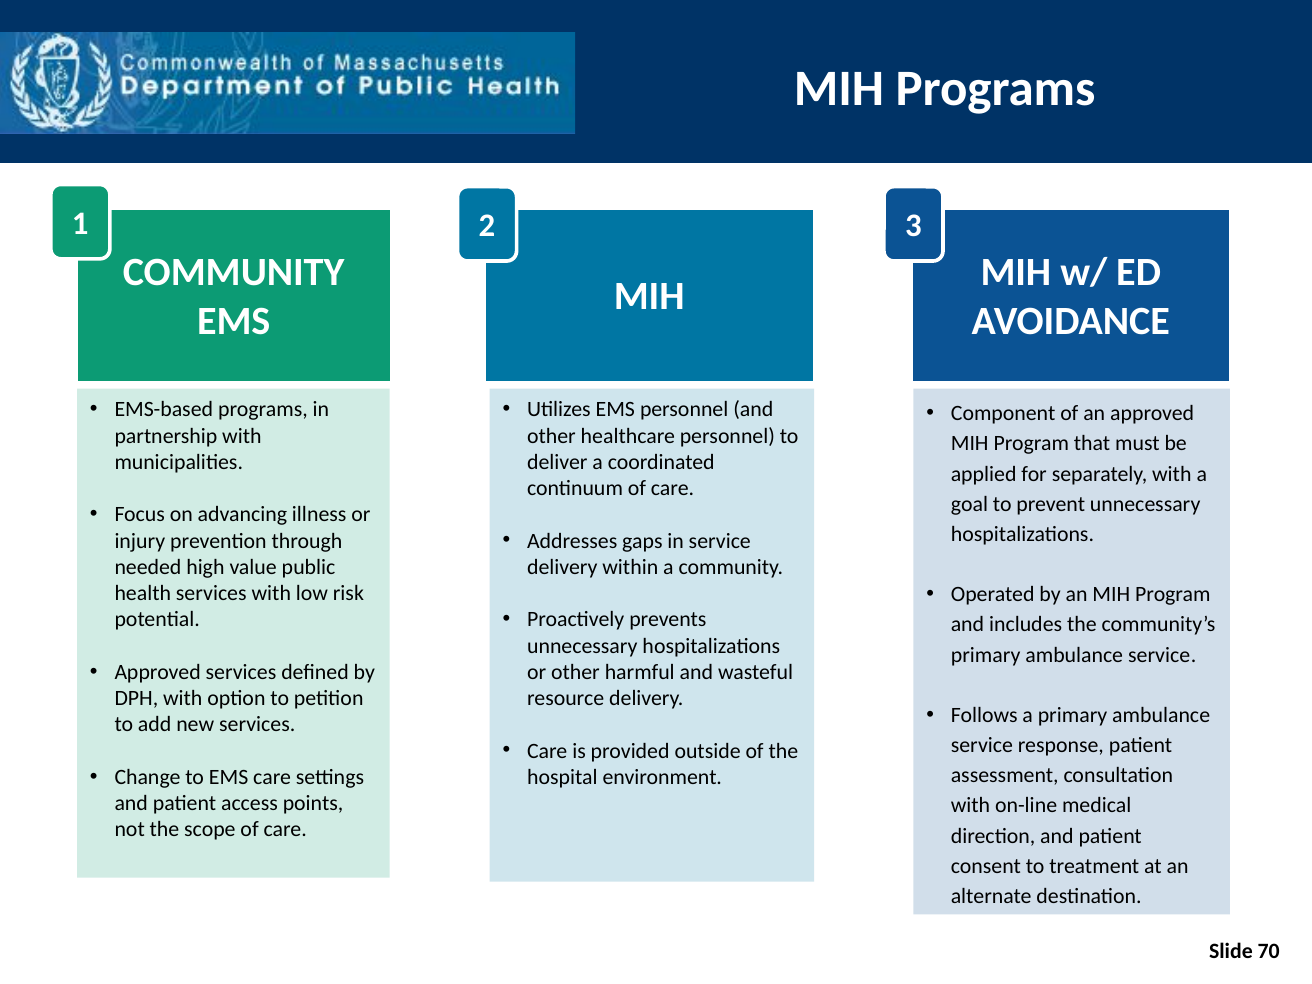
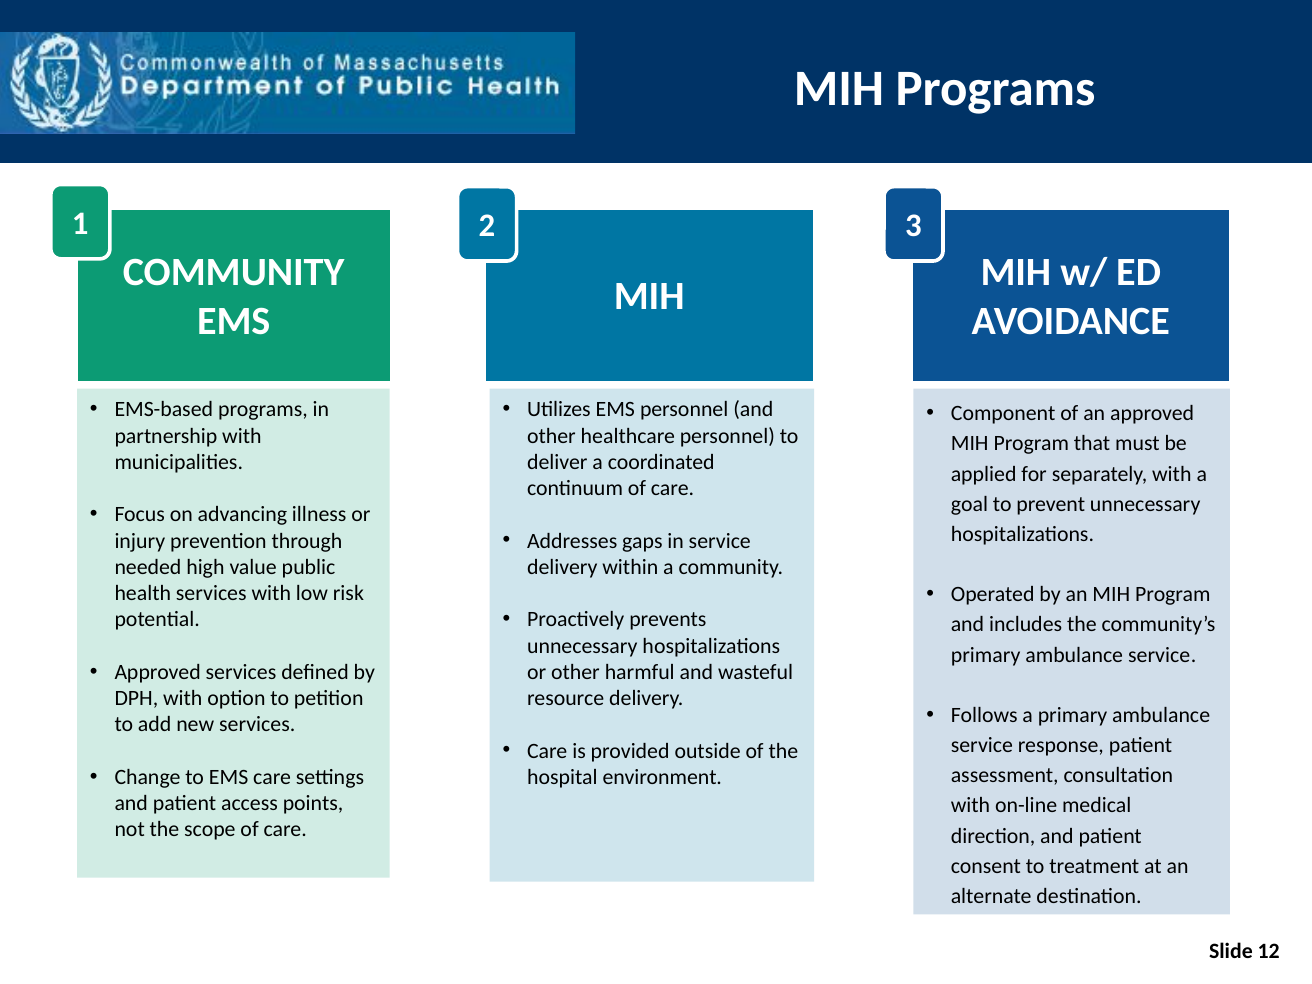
70: 70 -> 12
